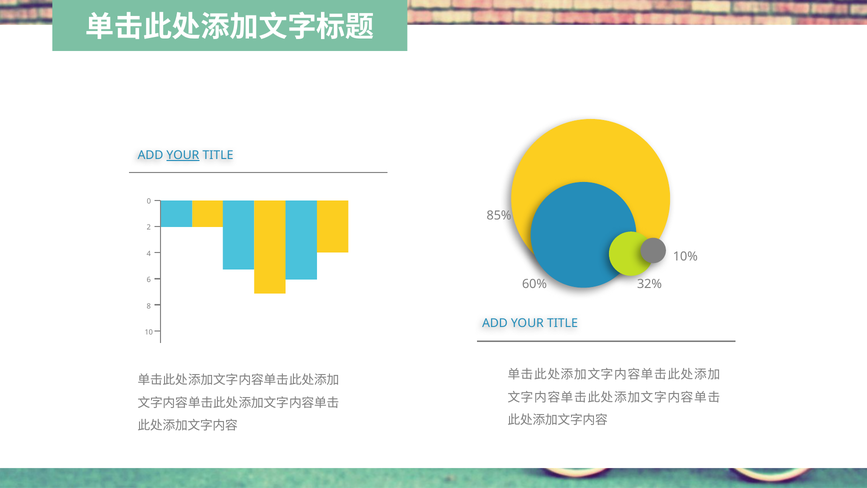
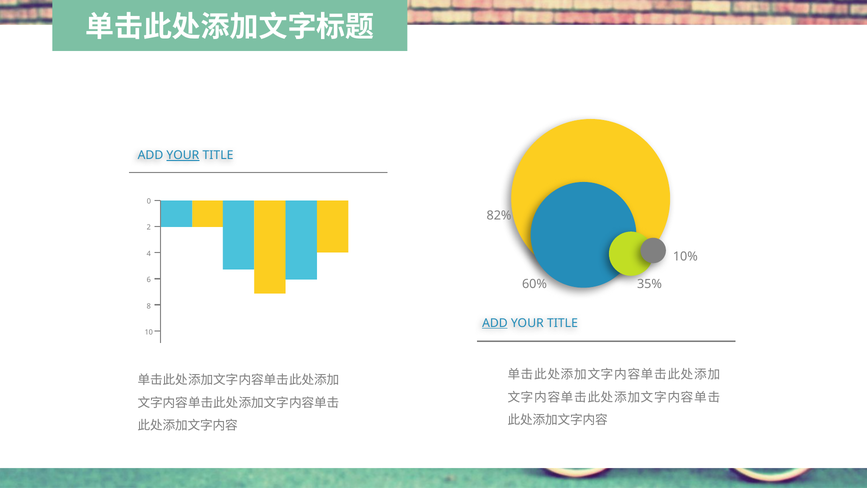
85%: 85% -> 82%
32%: 32% -> 35%
ADD at (495, 323) underline: none -> present
